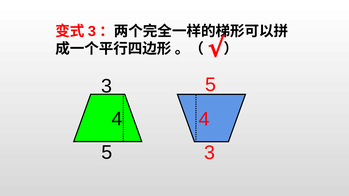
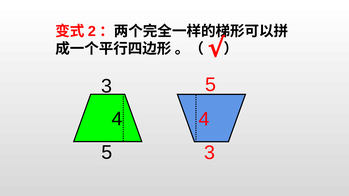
3 at (92, 31): 3 -> 2
